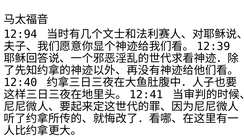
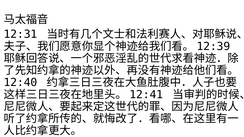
12:94: 12:94 -> 12:31
